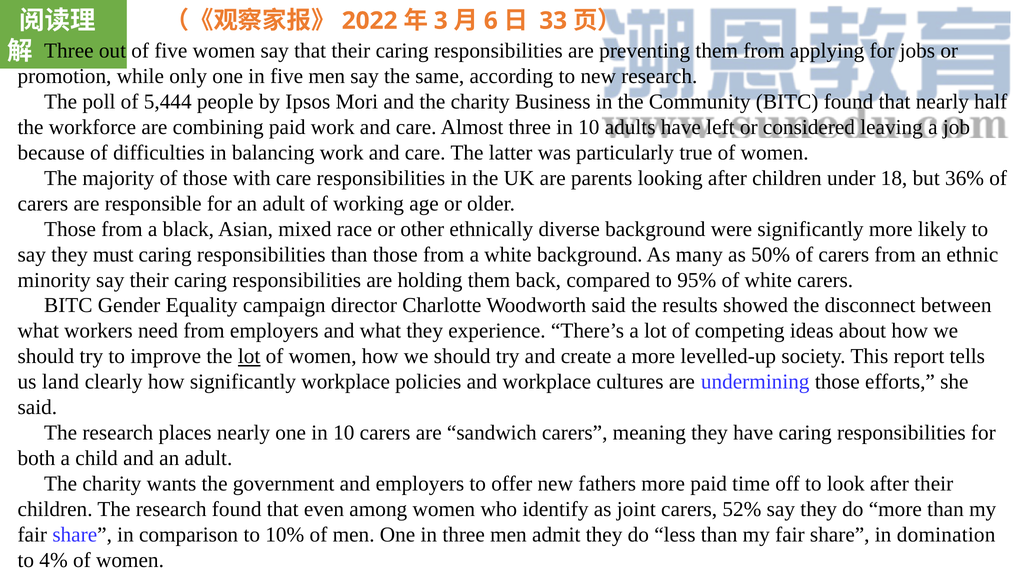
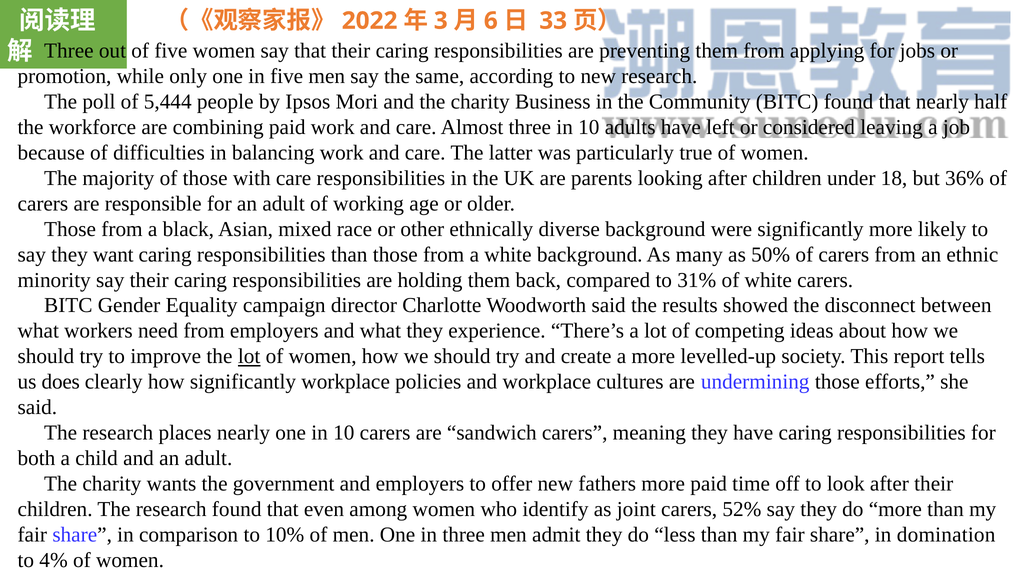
must: must -> want
95%: 95% -> 31%
land: land -> does
